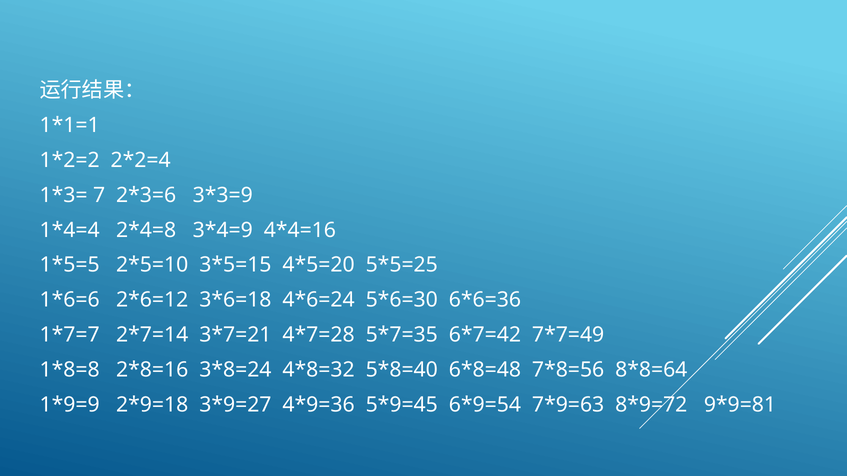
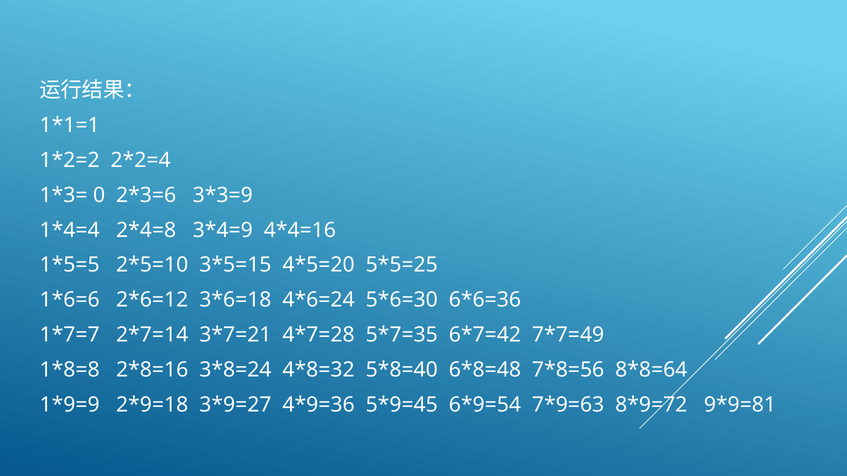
7: 7 -> 0
